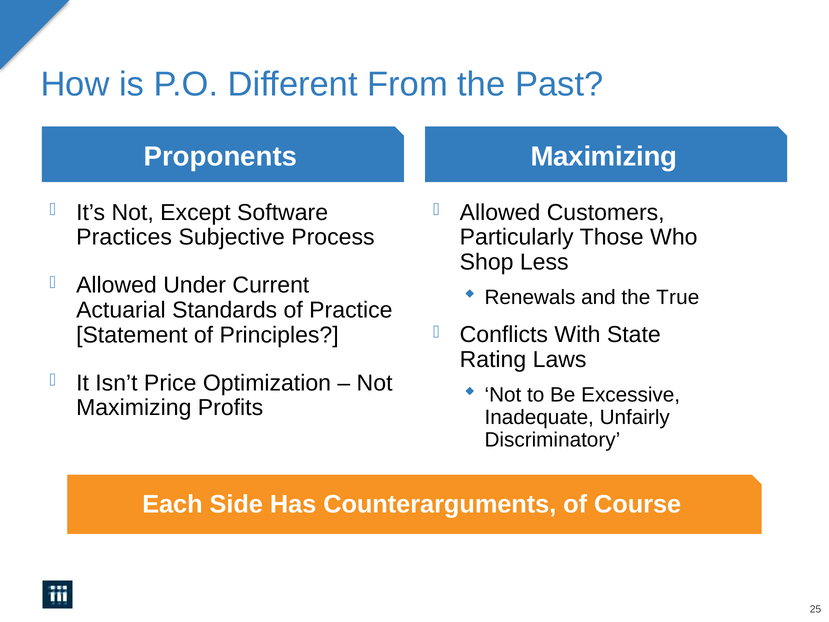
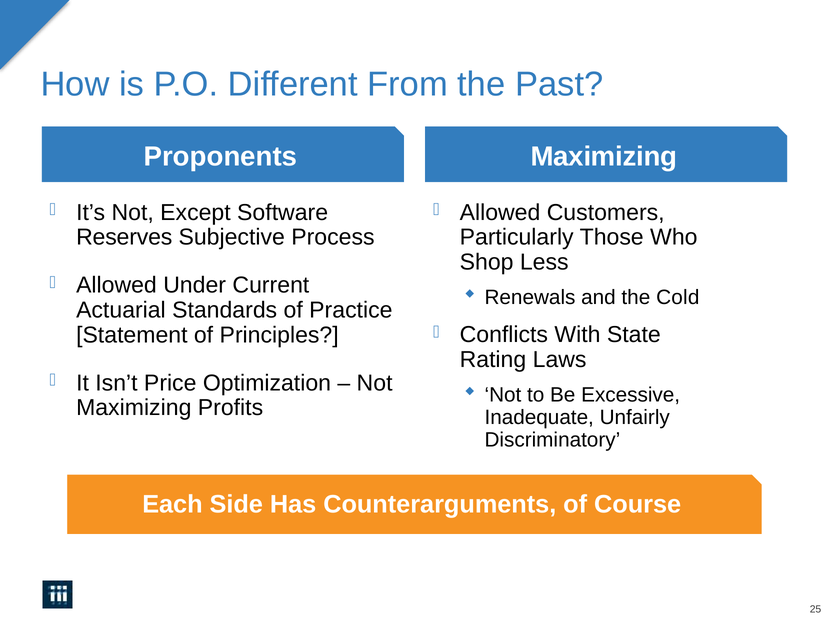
Practices: Practices -> Reserves
True: True -> Cold
